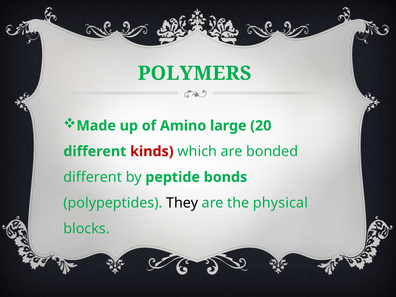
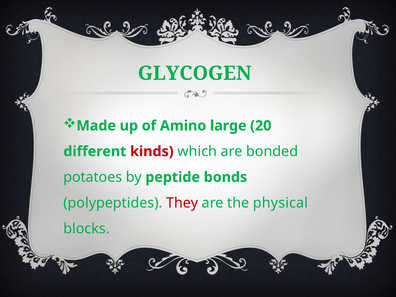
POLYMERS: POLYMERS -> GLYCOGEN
different at (93, 177): different -> potatoes
They colour: black -> red
